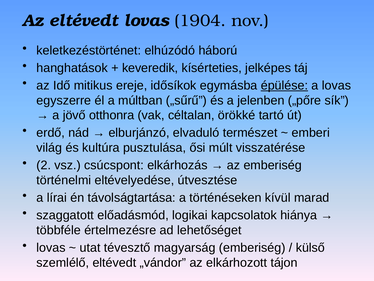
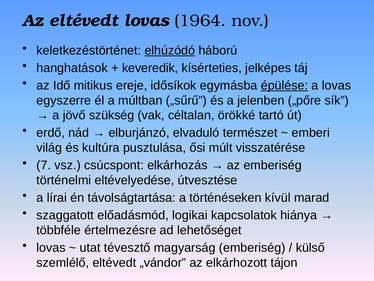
1904: 1904 -> 1964
elhúzódó underline: none -> present
otthonra: otthonra -> szükség
2: 2 -> 7
